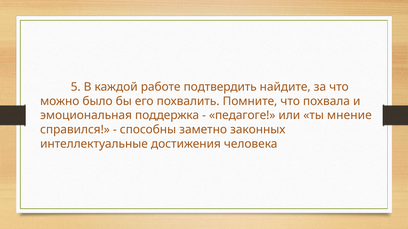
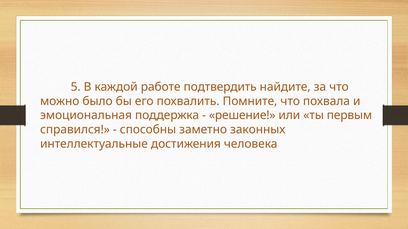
педагоге: педагоге -> решение
мнение: мнение -> первым
